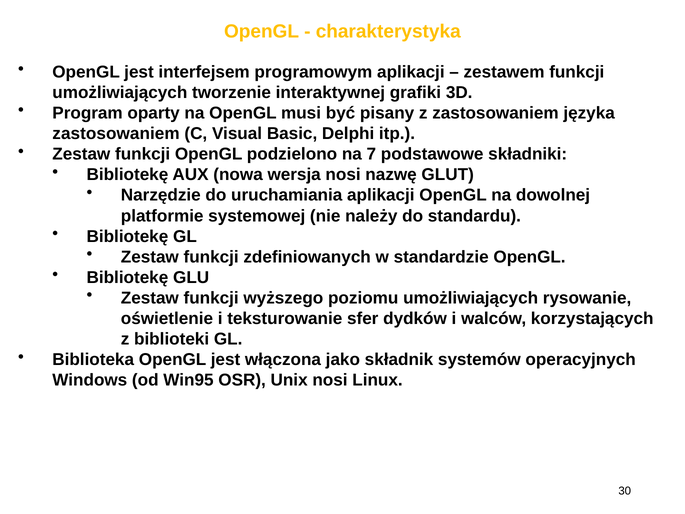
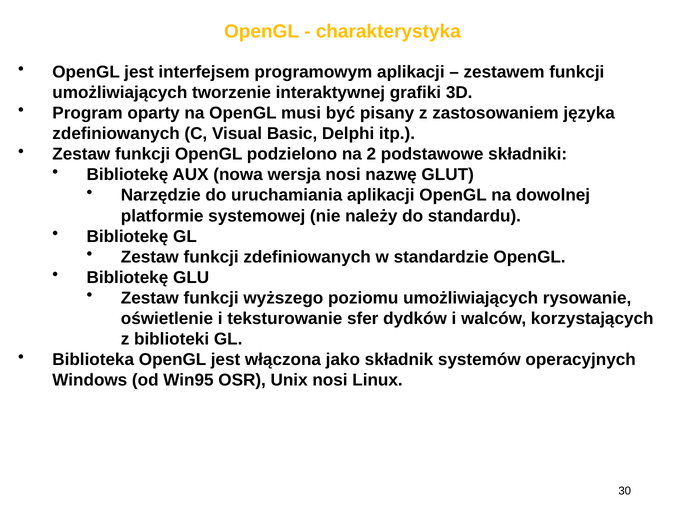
zastosowaniem at (116, 134): zastosowaniem -> zdefiniowanych
7: 7 -> 2
